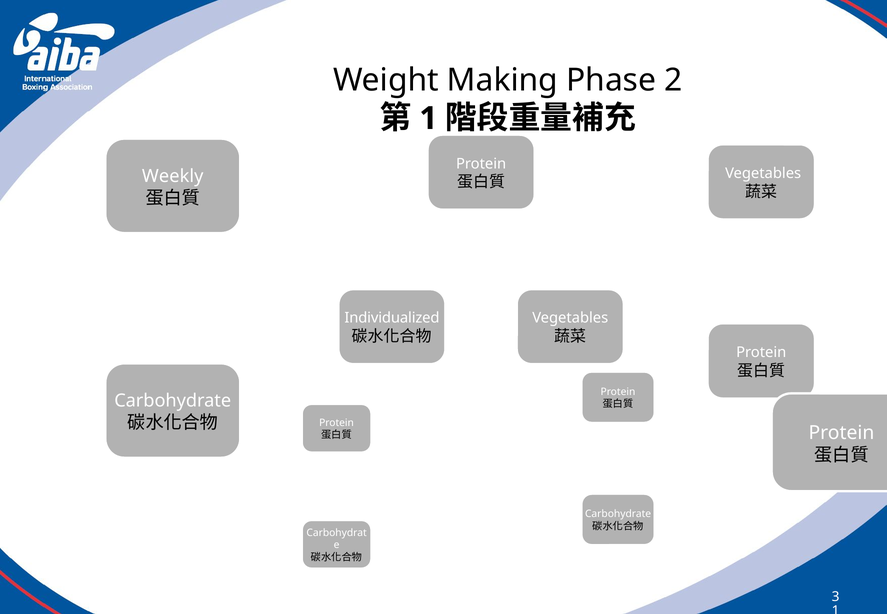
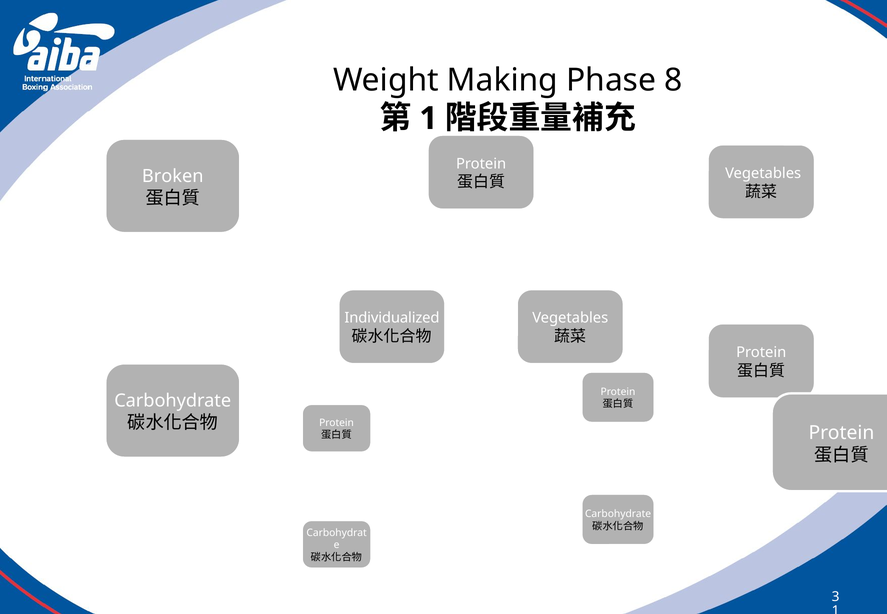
2: 2 -> 8
Weekly: Weekly -> Broken
